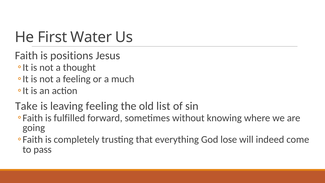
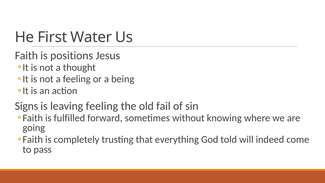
much: much -> being
Take: Take -> Signs
list: list -> fail
lose: lose -> told
